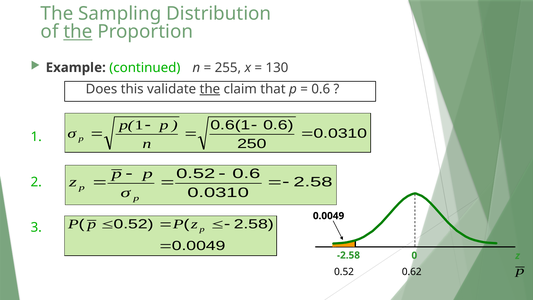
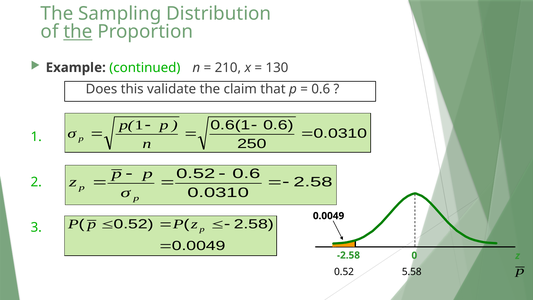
255: 255 -> 210
the at (210, 89) underline: present -> none
0.62: 0.62 -> 5.58
